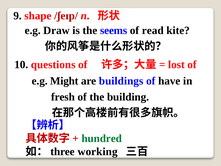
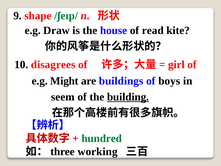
/ʃeɪp/ colour: red -> green
seems: seems -> house
questions: questions -> disagrees
lost: lost -> girl
have: have -> boys
fresh: fresh -> seem
building underline: none -> present
